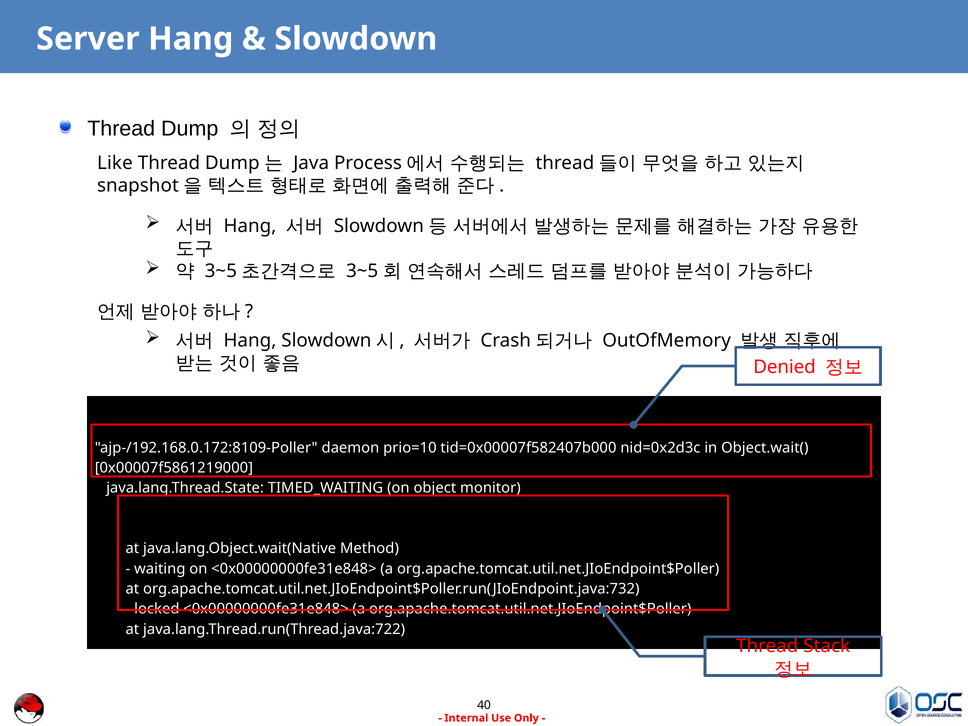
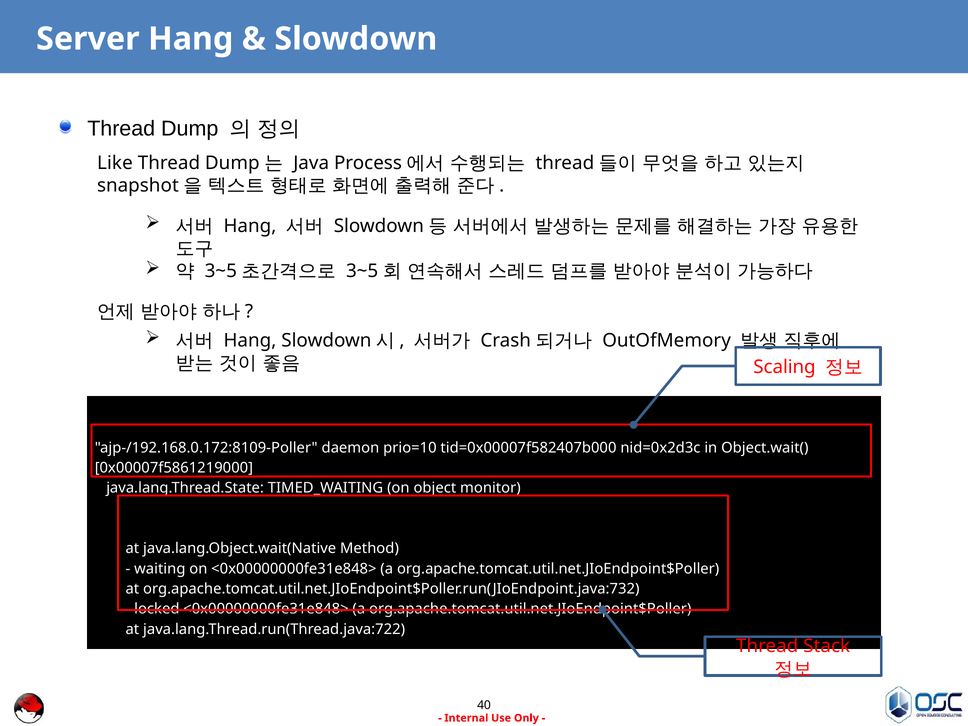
Denied: Denied -> Scaling
